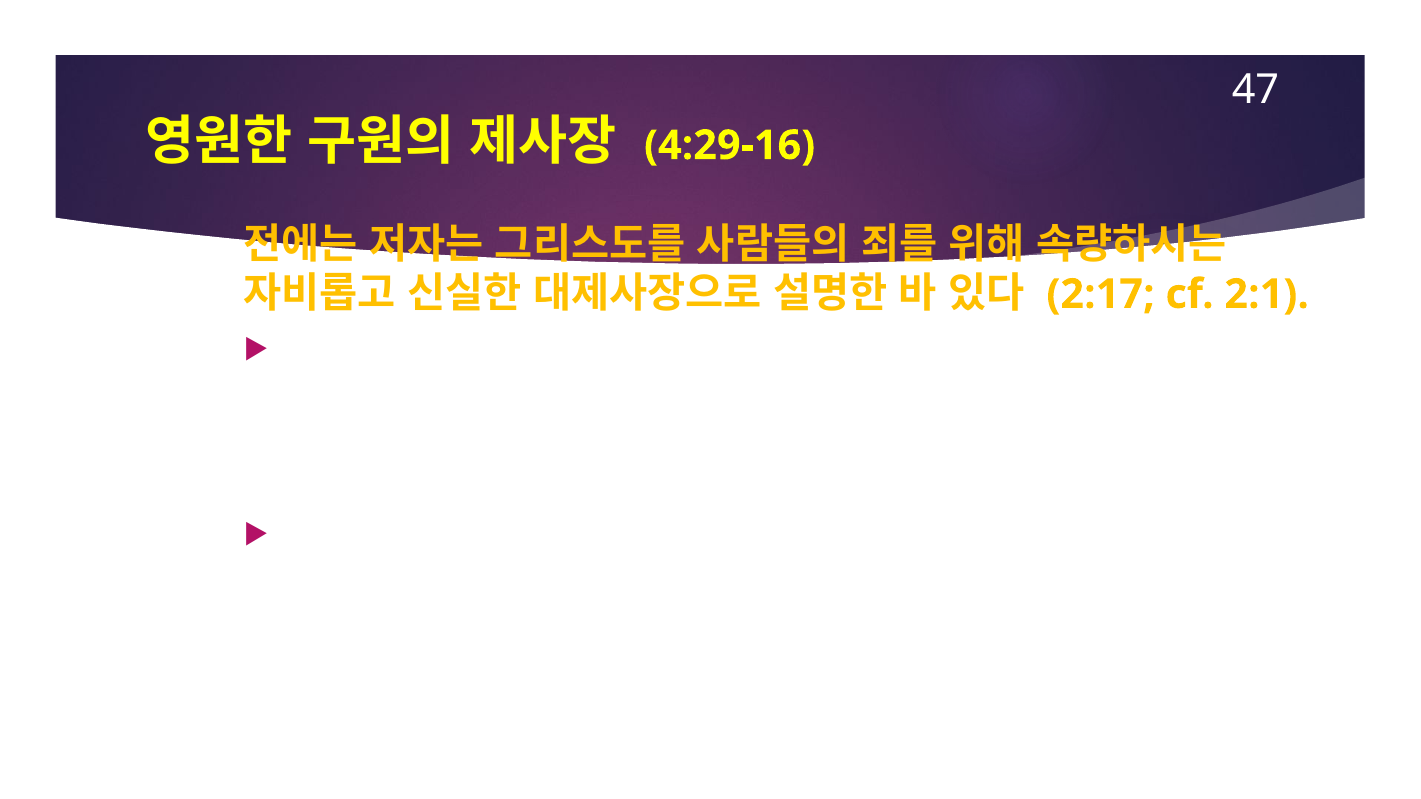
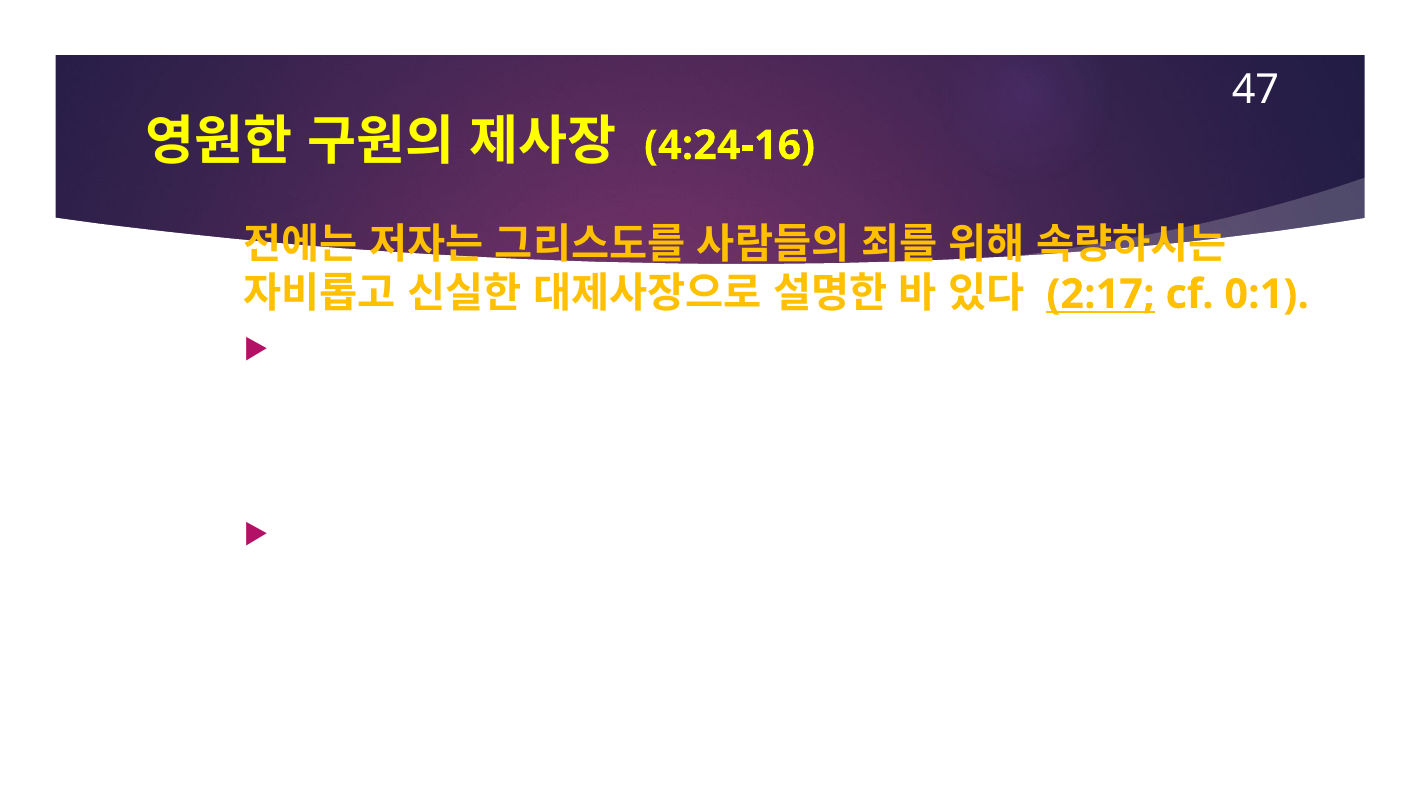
4:29-16: 4:29-16 -> 4:24-16
2:17 underline: none -> present
2:1: 2:1 -> 0:1
